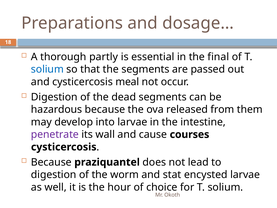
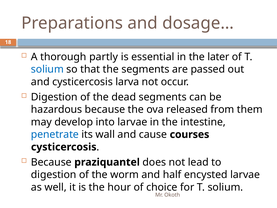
final: final -> later
meal: meal -> larva
penetrate colour: purple -> blue
stat: stat -> half
